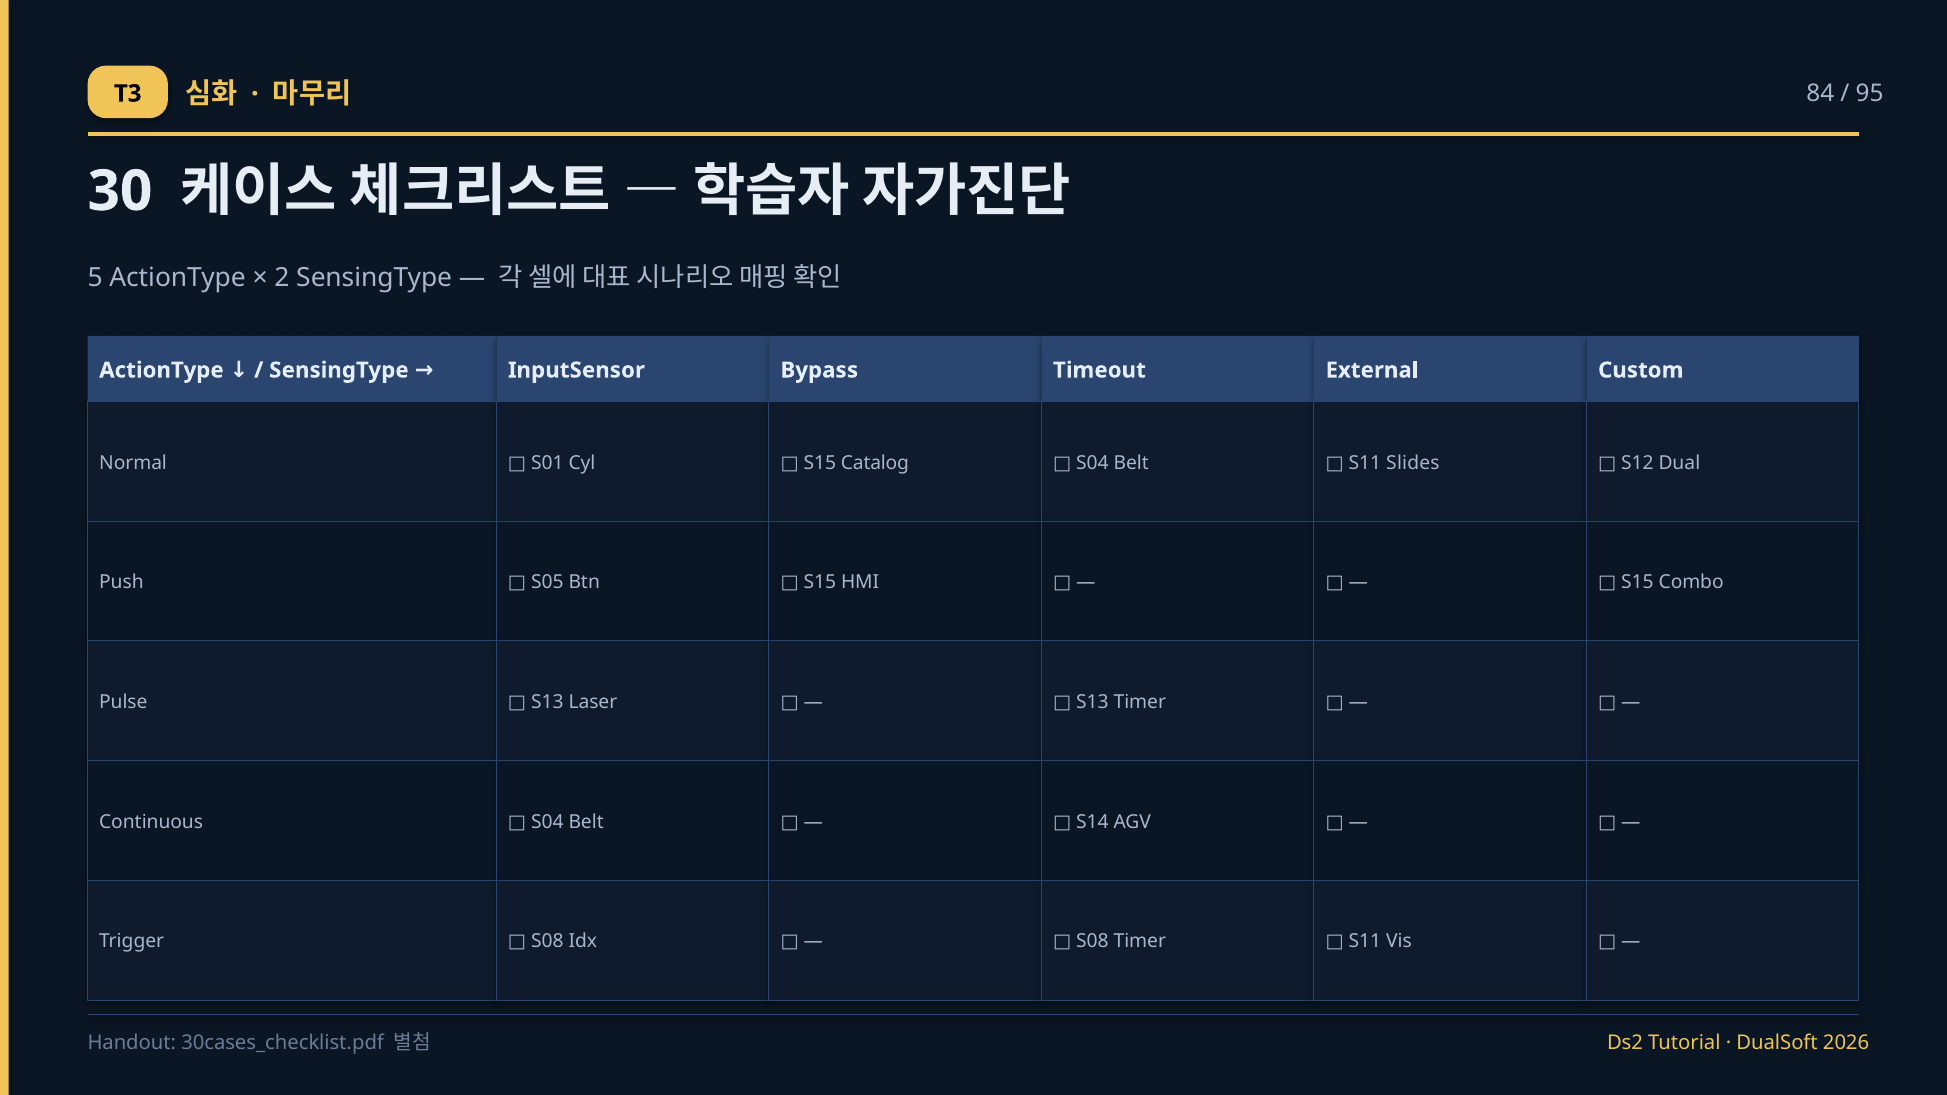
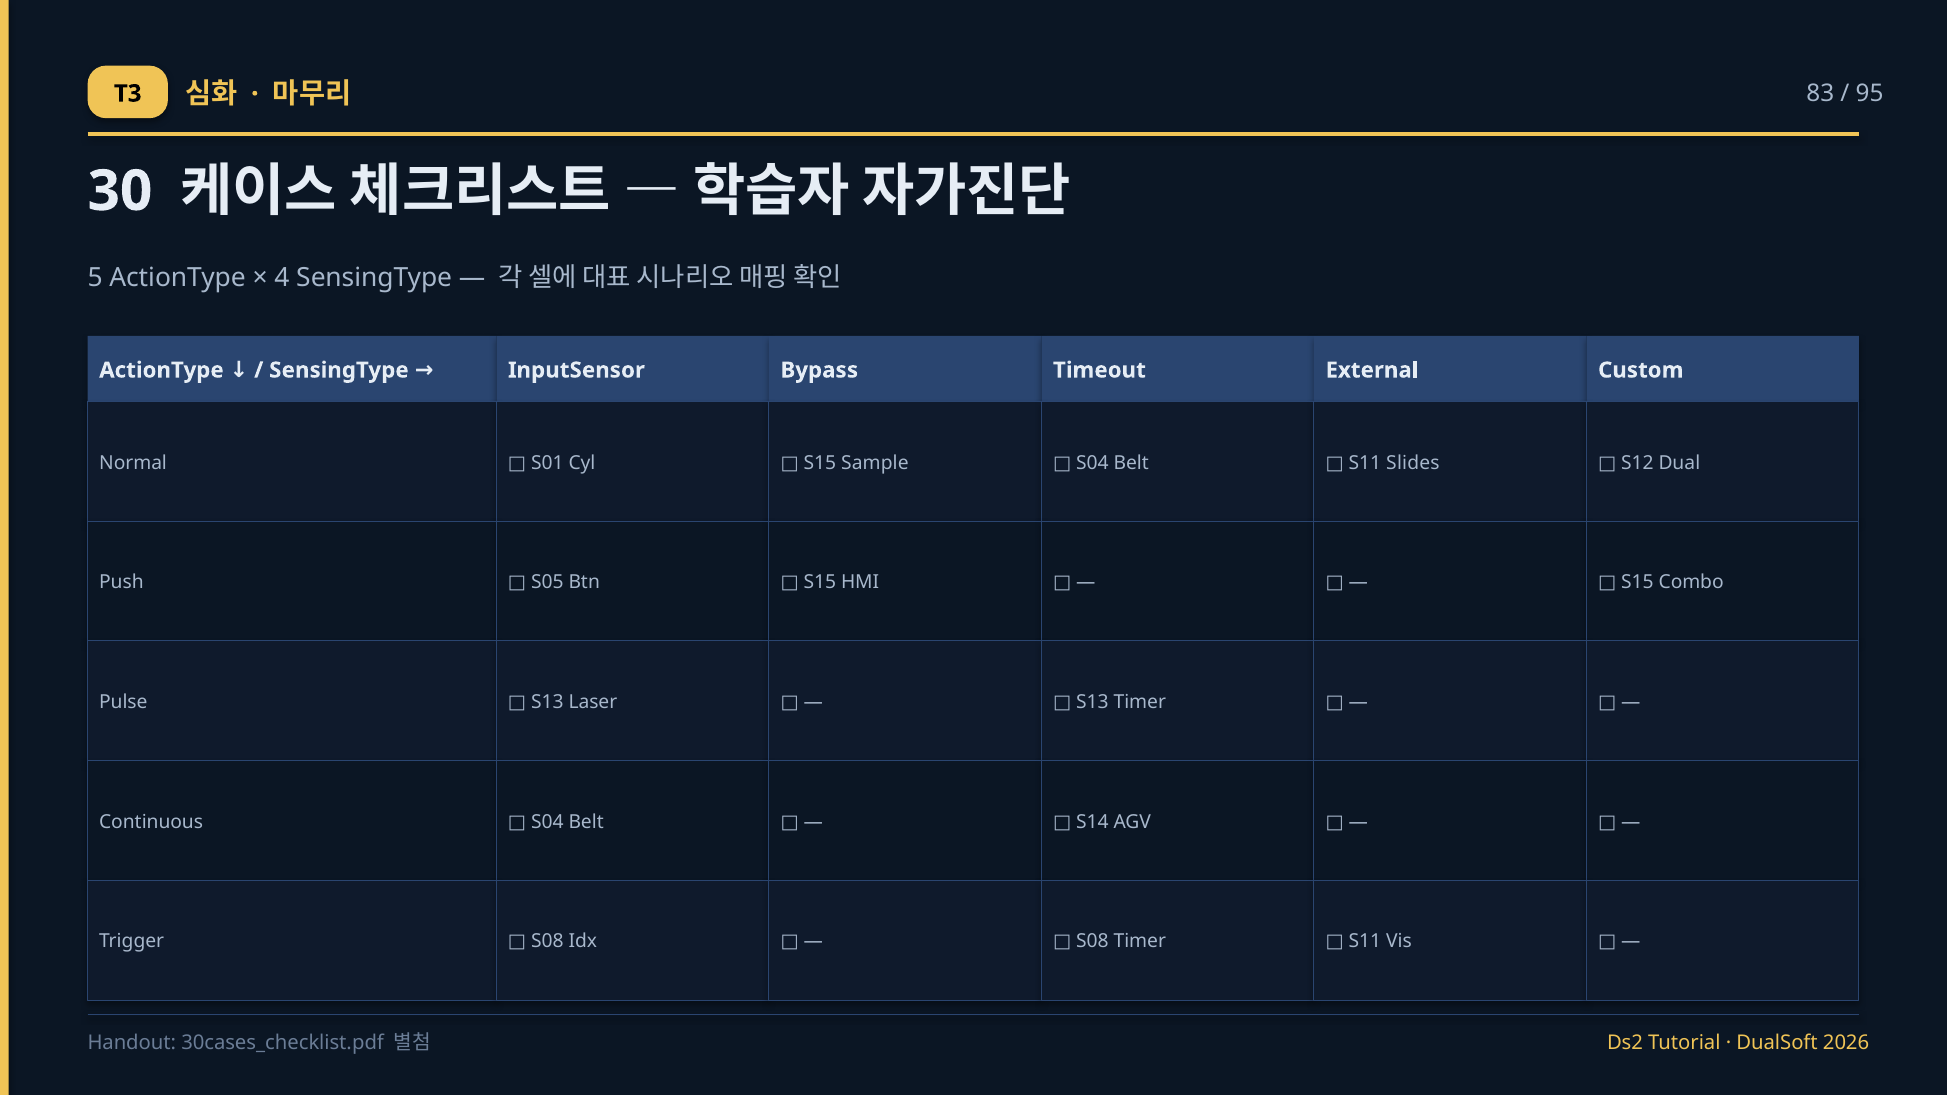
84: 84 -> 83
2: 2 -> 4
Catalog: Catalog -> Sample
